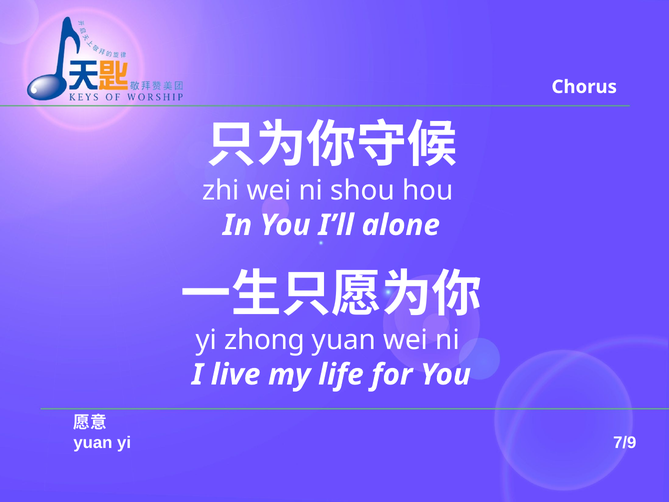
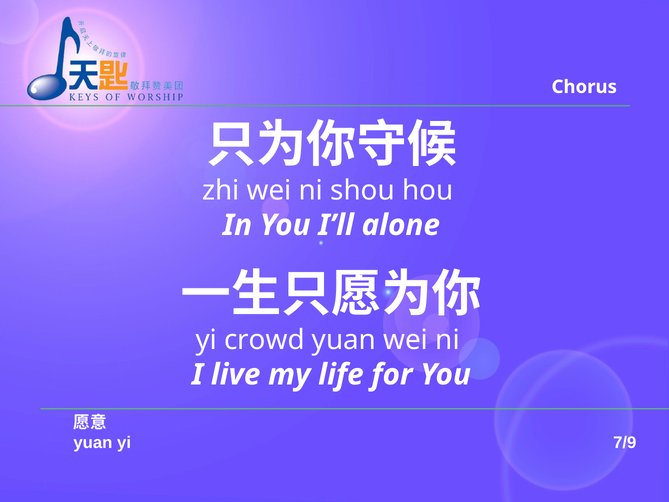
zhong: zhong -> crowd
